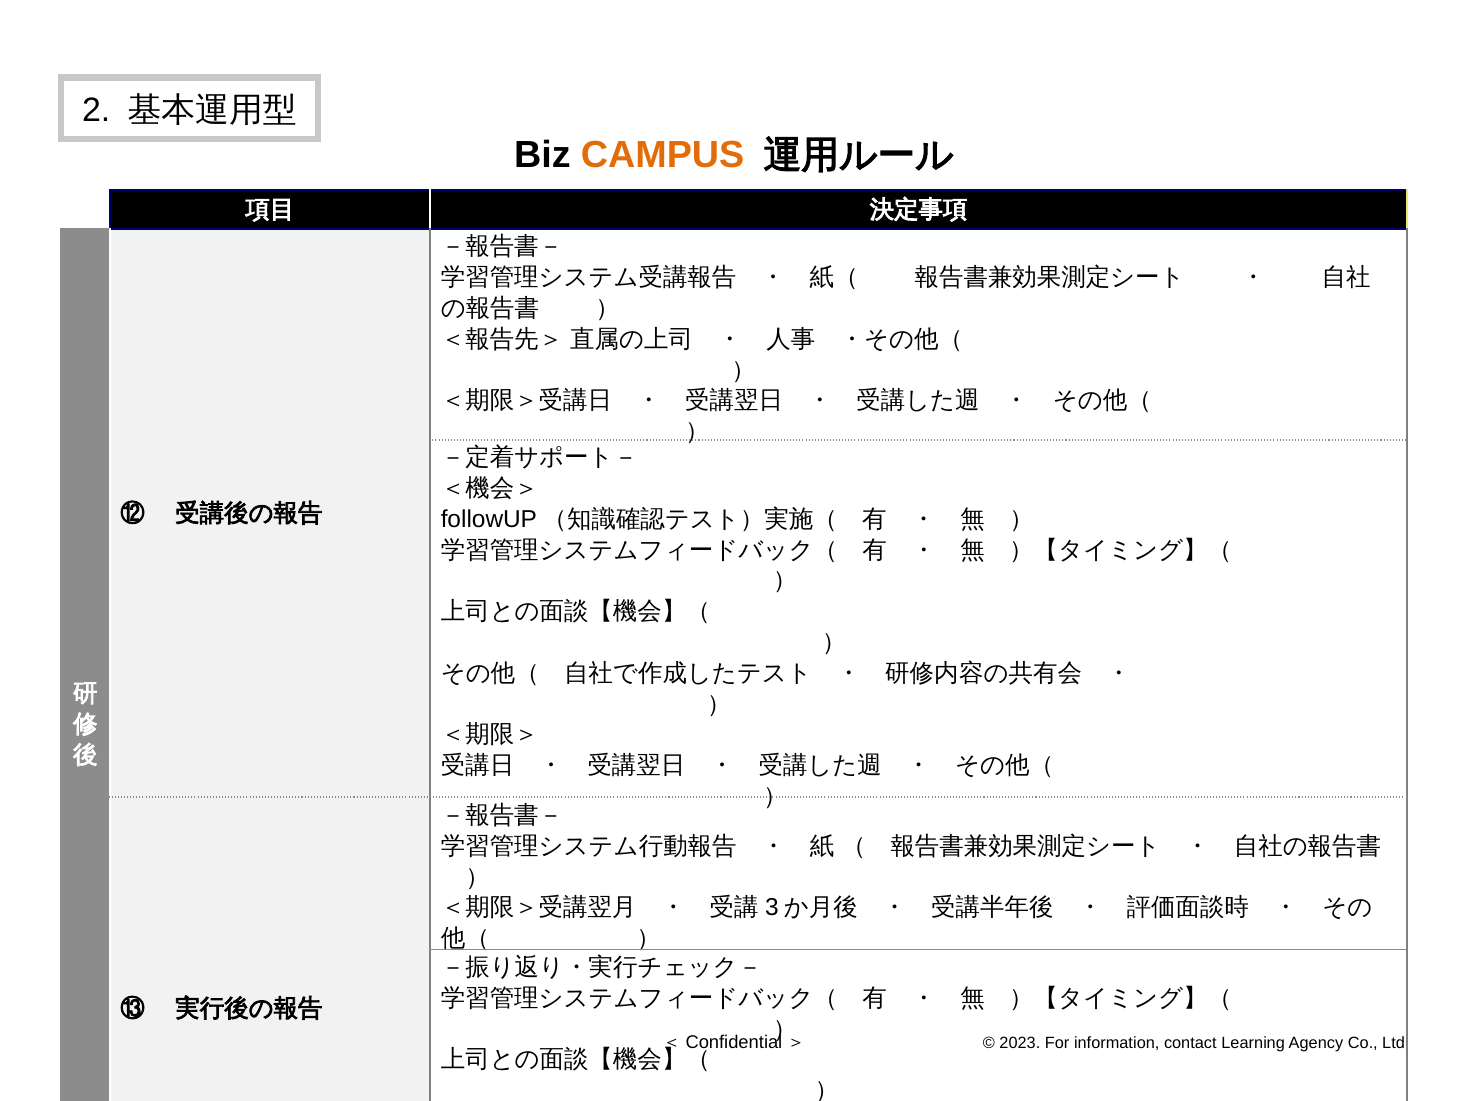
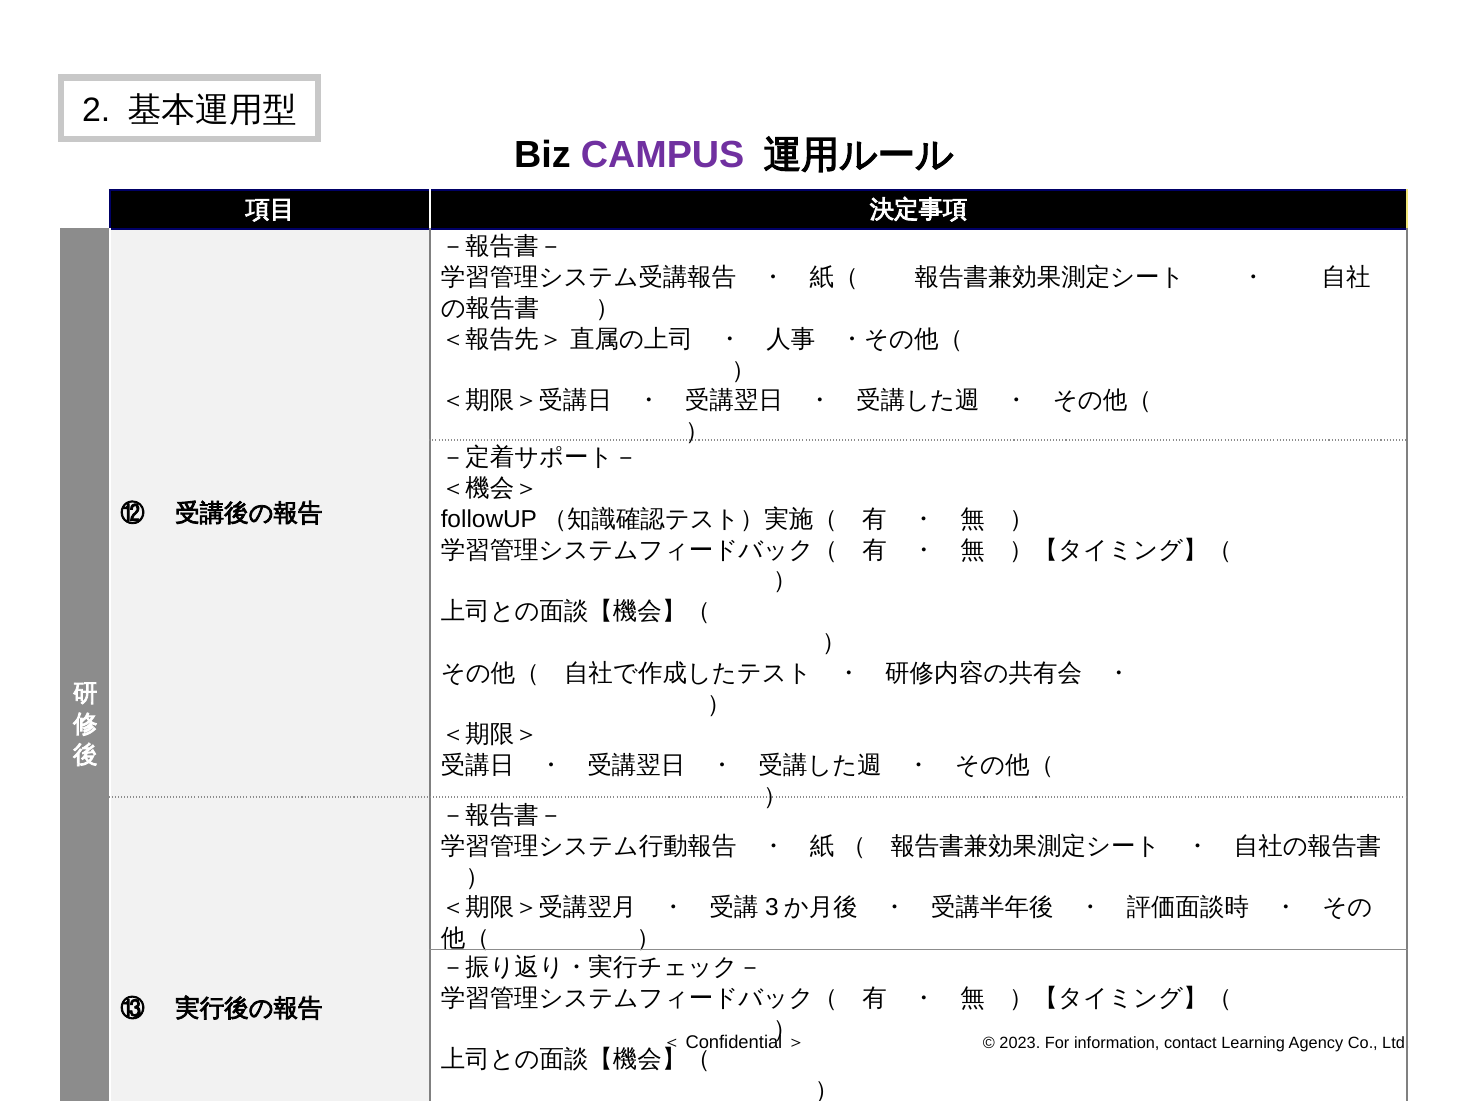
CAMPUS colour: orange -> purple
